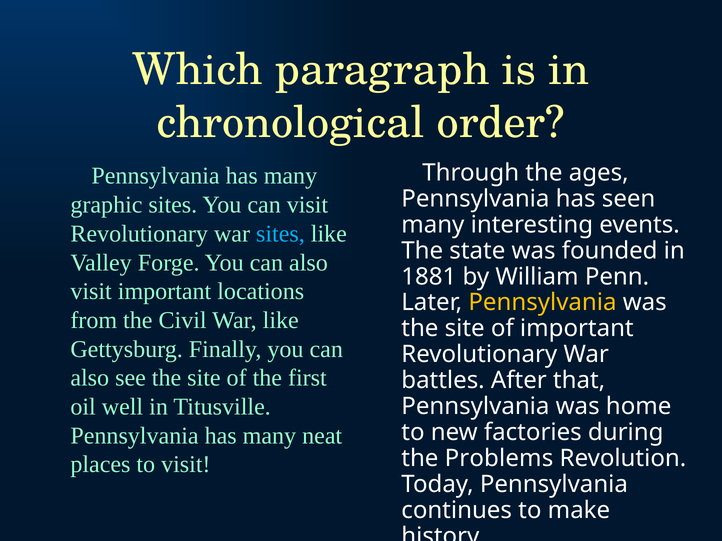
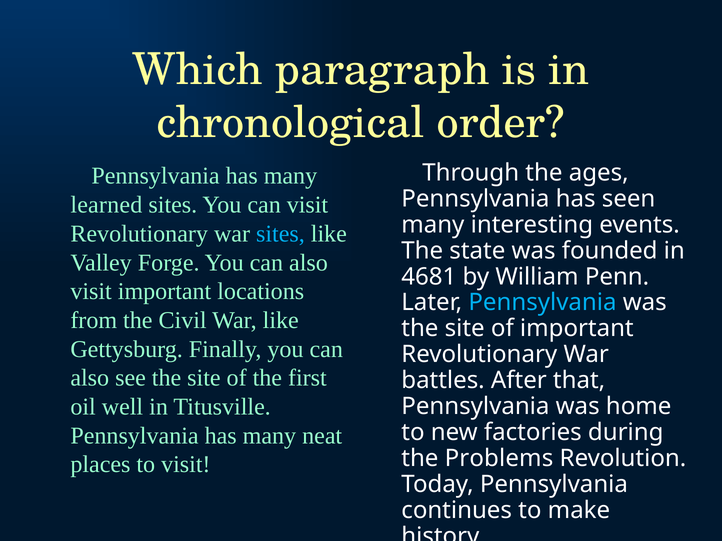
graphic: graphic -> learned
1881: 1881 -> 4681
Pennsylvania at (542, 303) colour: yellow -> light blue
